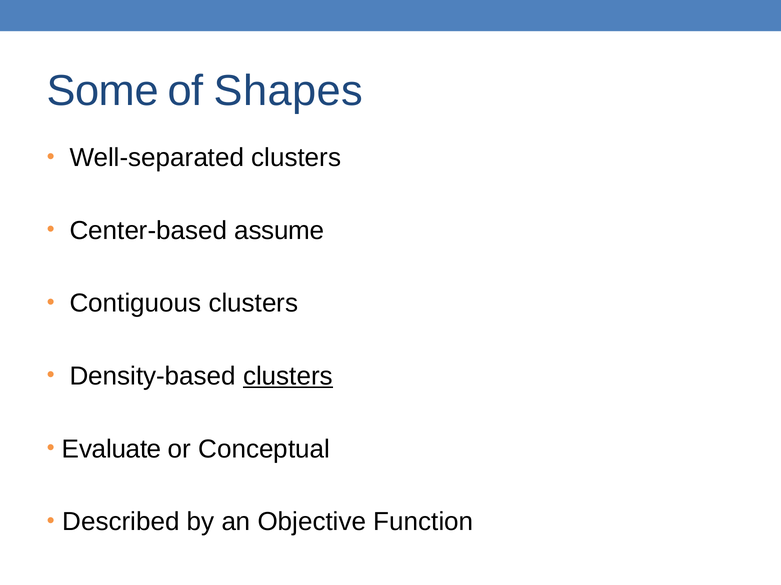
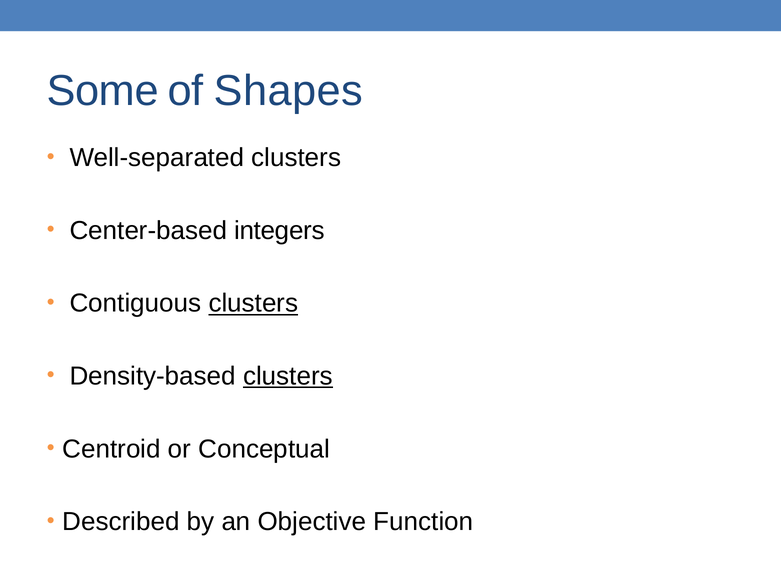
assume: assume -> integers
clusters at (253, 304) underline: none -> present
Evaluate: Evaluate -> Centroid
